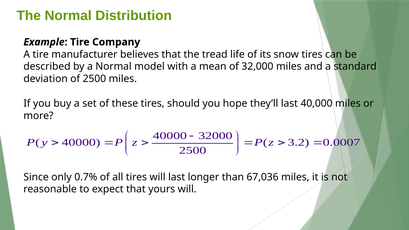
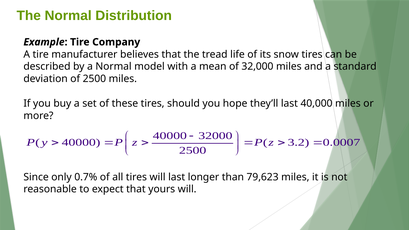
67,036: 67,036 -> 79,623
